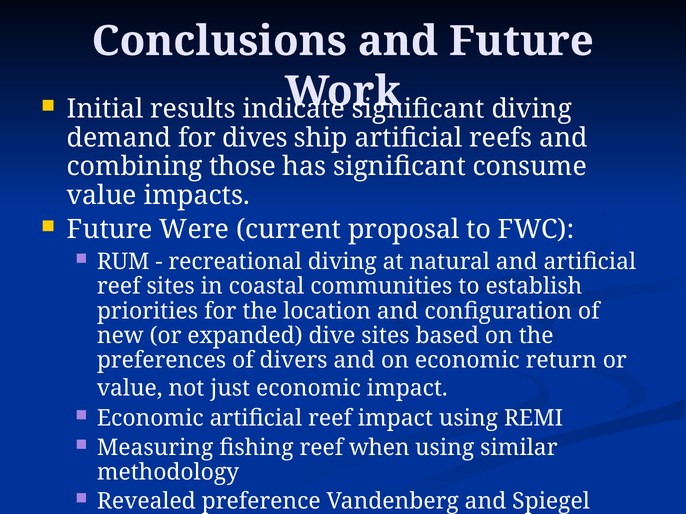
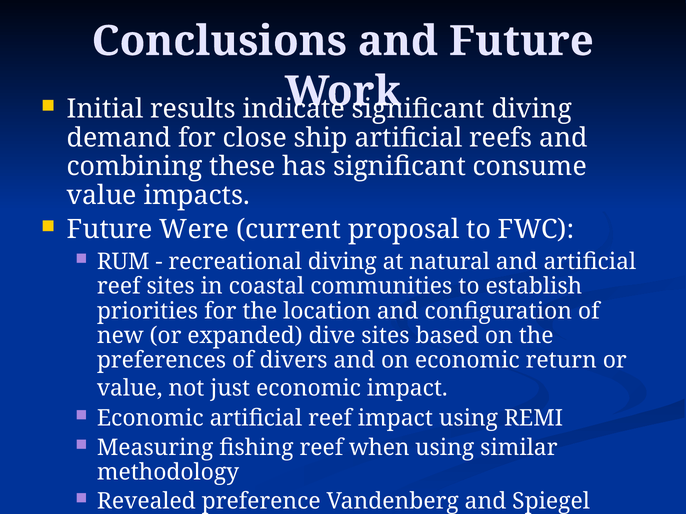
dives: dives -> close
those: those -> these
